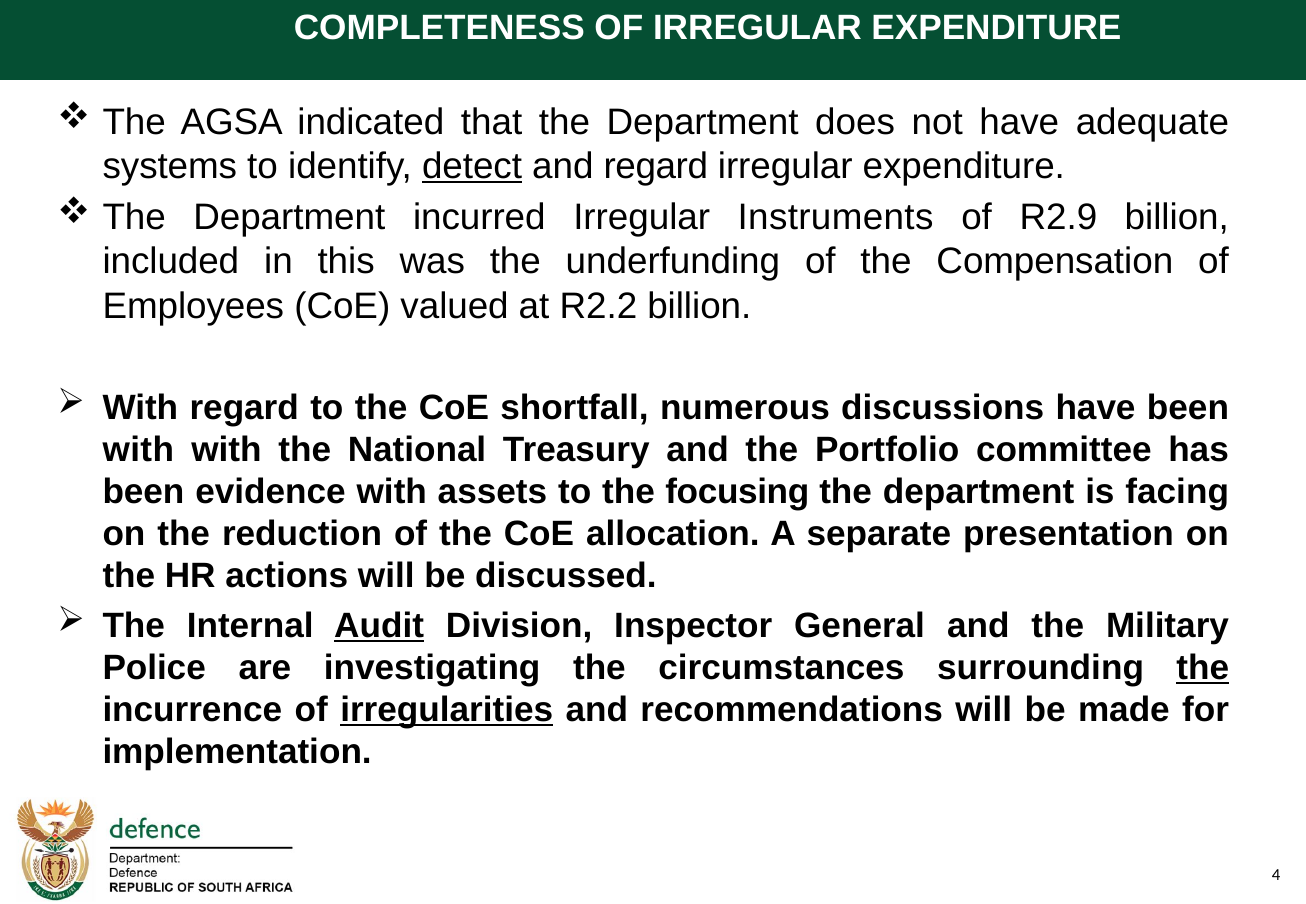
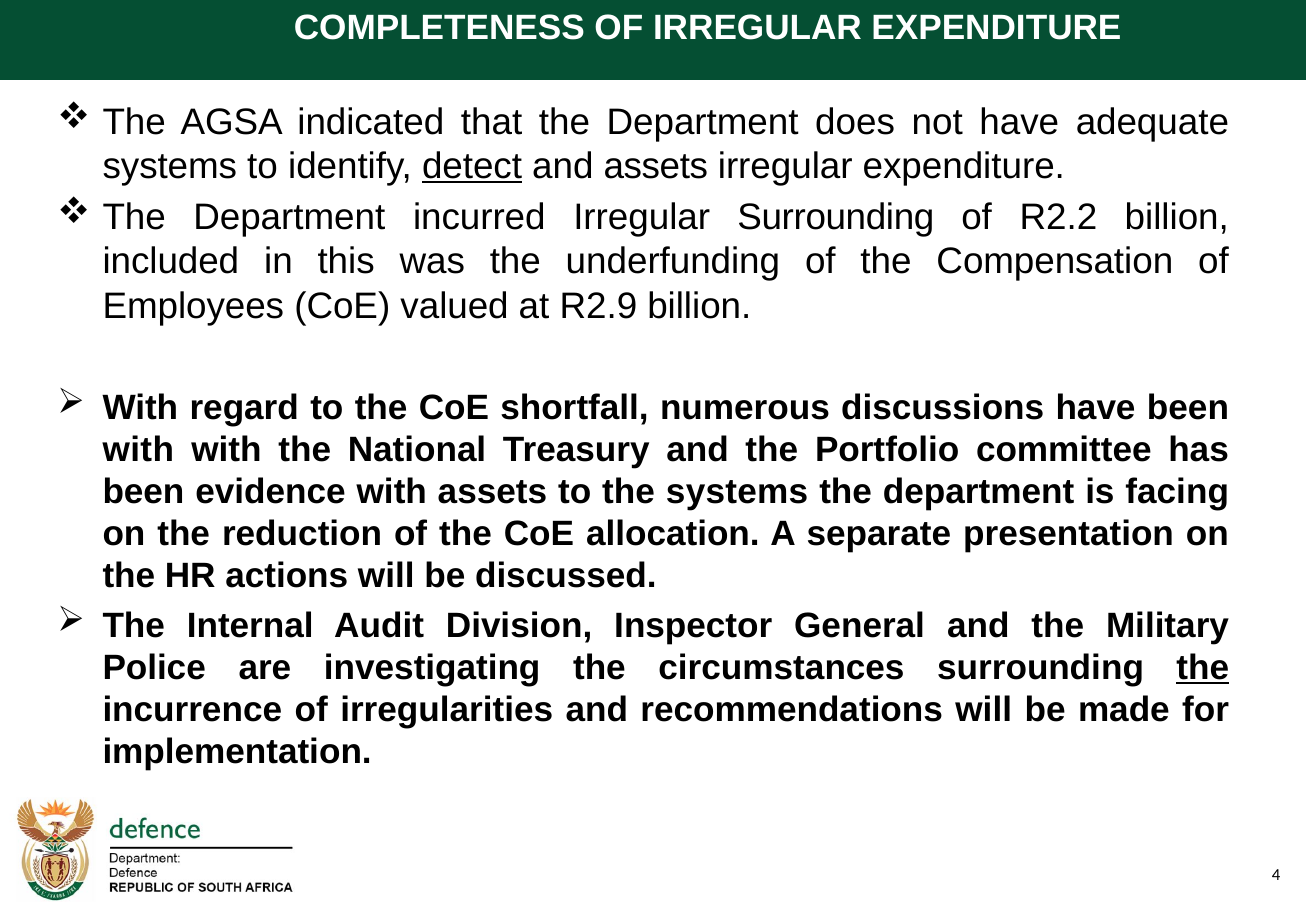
and regard: regard -> assets
Irregular Instruments: Instruments -> Surrounding
R2.9: R2.9 -> R2.2
R2.2: R2.2 -> R2.9
the focusing: focusing -> systems
Audit underline: present -> none
irregularities underline: present -> none
